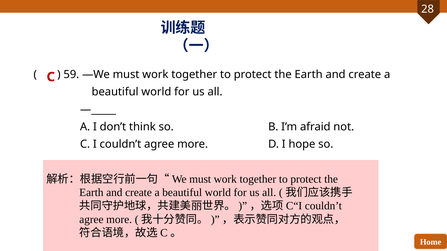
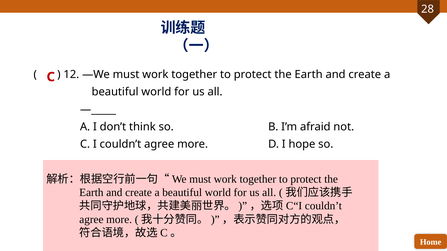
59: 59 -> 12
